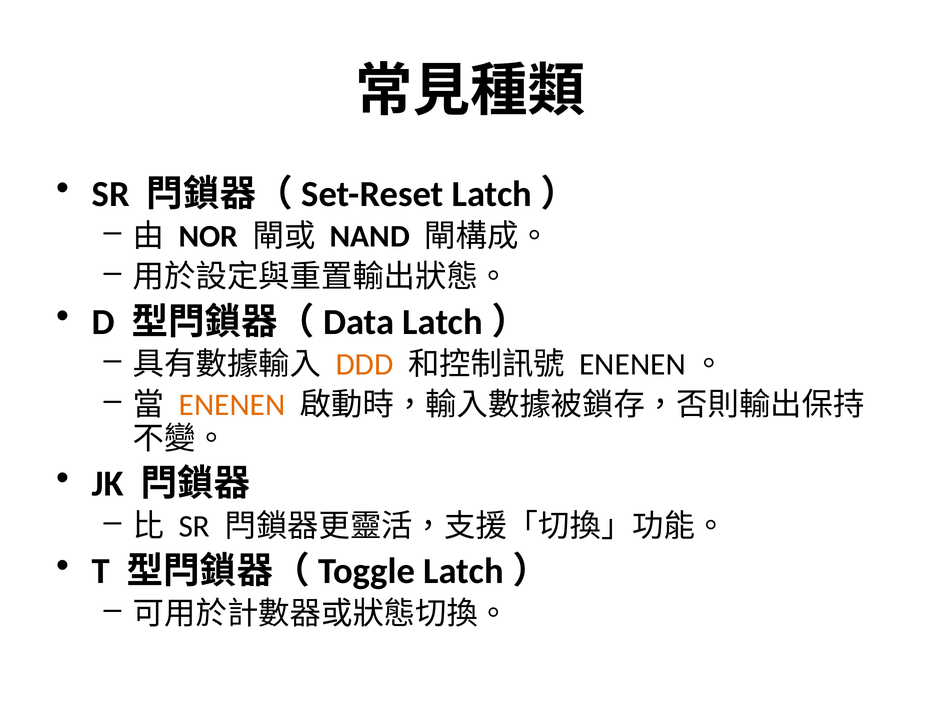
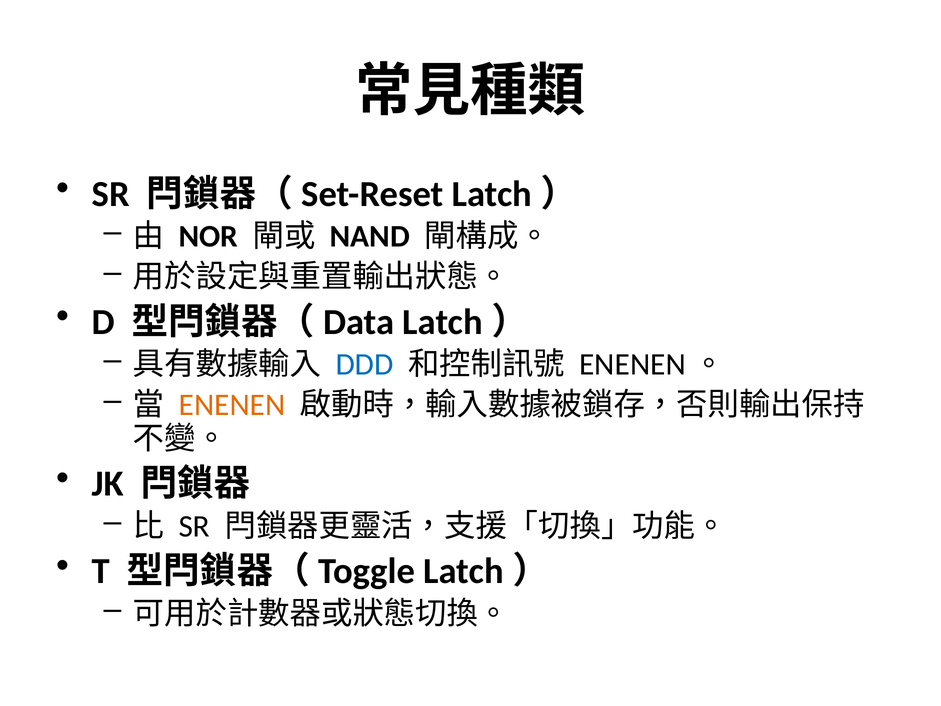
DDD colour: orange -> blue
